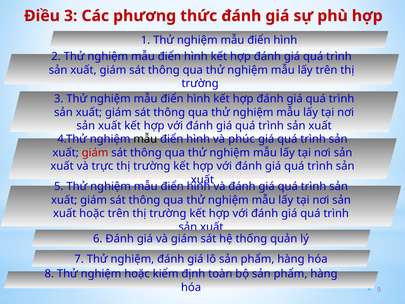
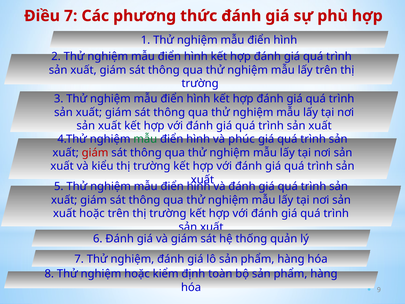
Điều 3: 3 -> 7
mẫu at (145, 139) colour: black -> green
trực: trực -> kiểu
